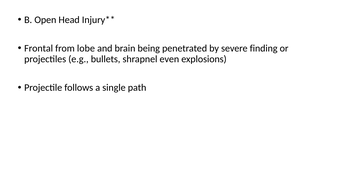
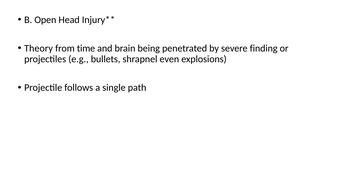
Frontal: Frontal -> Theory
lobe: lobe -> time
